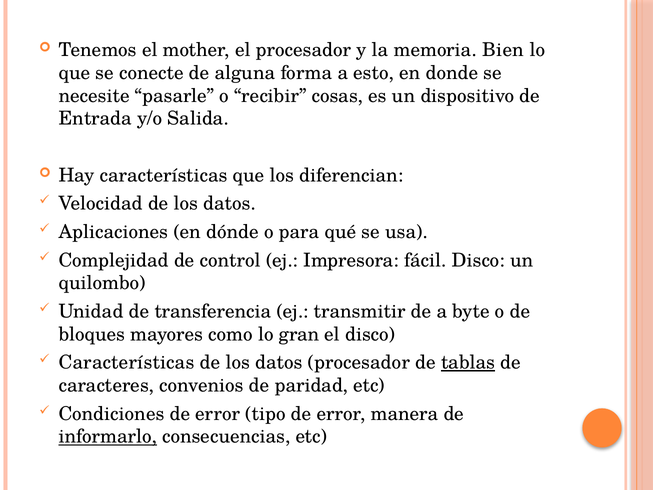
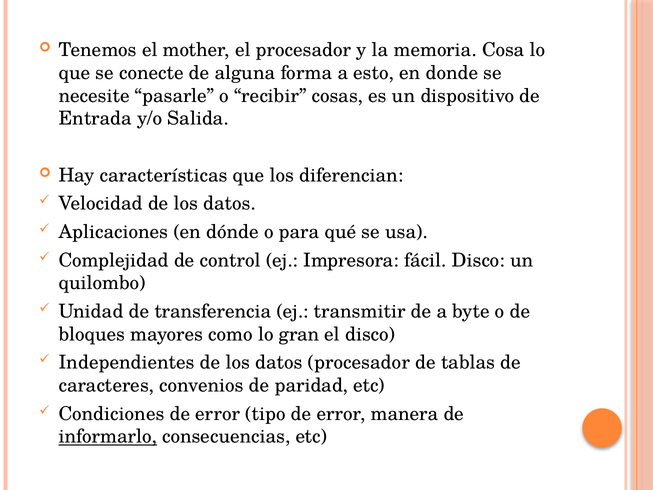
Bien: Bien -> Cosa
Características at (127, 362): Características -> Independientes
tablas underline: present -> none
